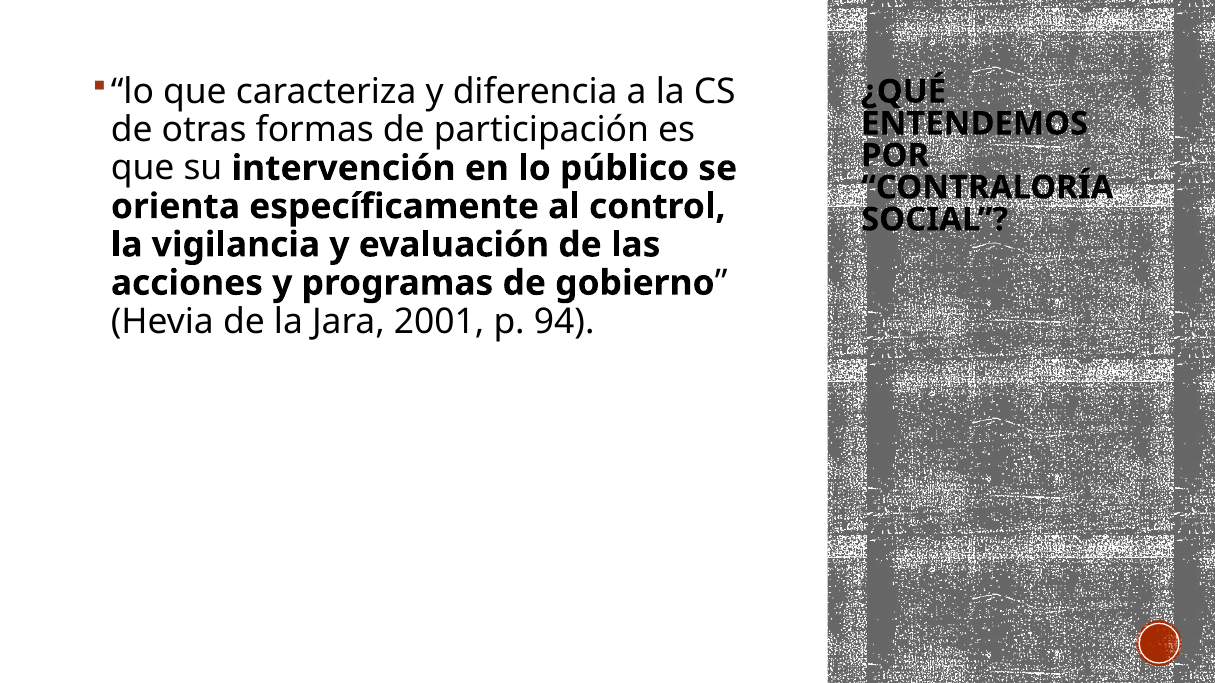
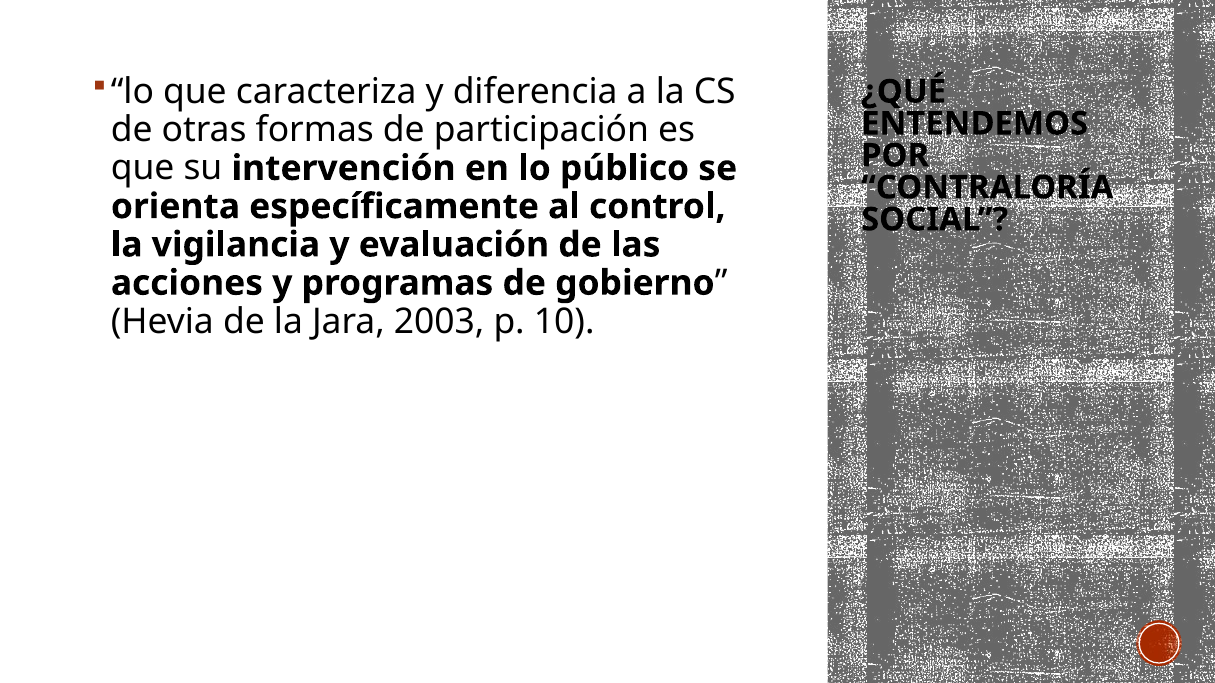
2001: 2001 -> 2003
94: 94 -> 10
